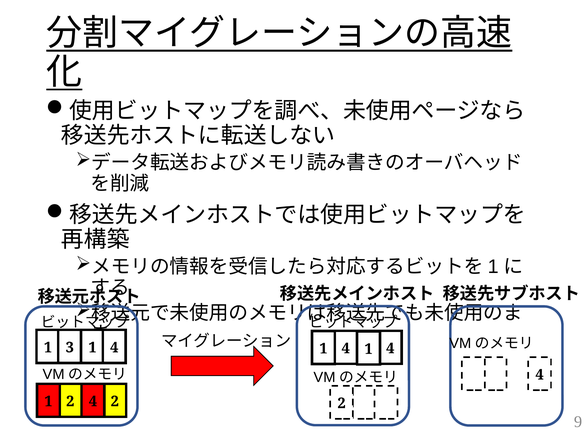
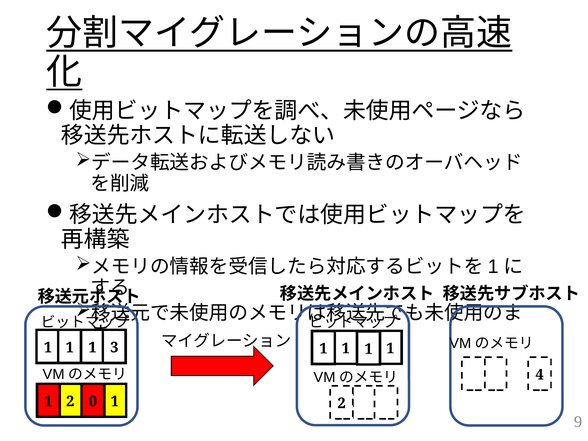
3 at (70, 347): 3 -> 1
4 at (114, 347): 4 -> 3
4 at (346, 348): 4 -> 1
4 at (390, 348): 4 -> 1
4 at (93, 401): 4 -> 0
2 2: 2 -> 1
